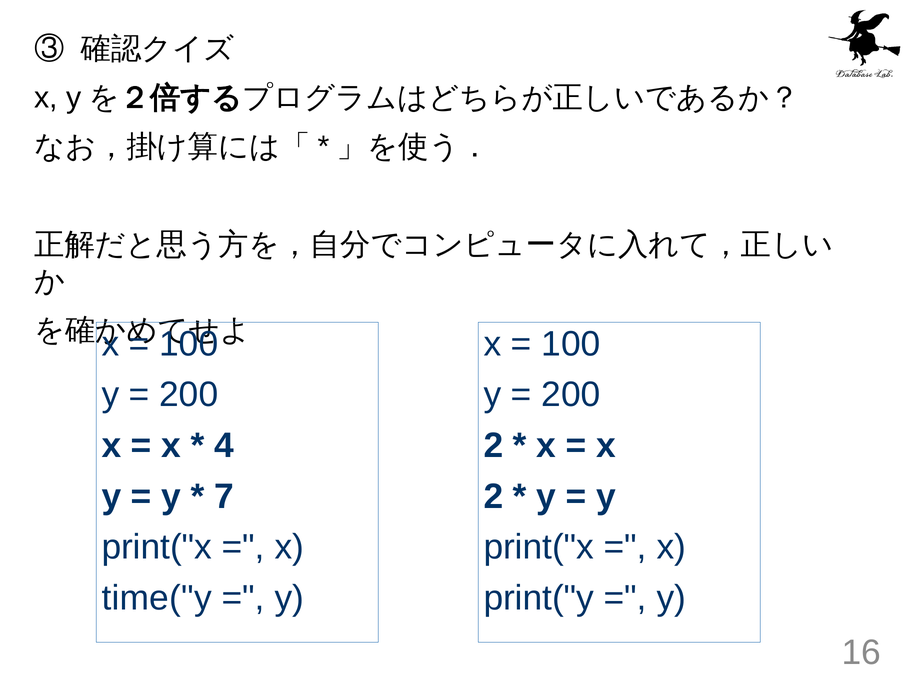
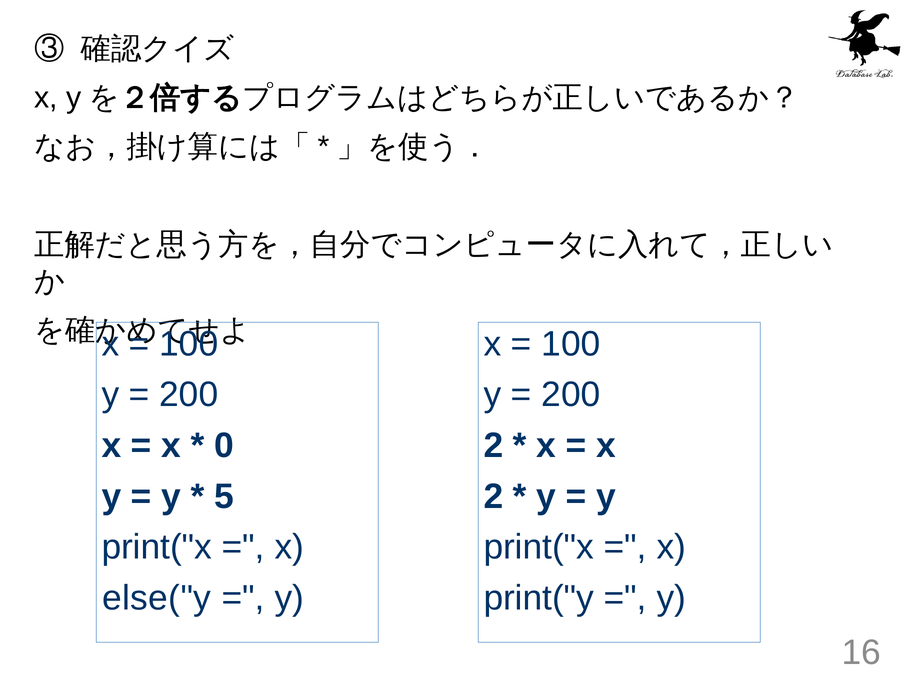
4: 4 -> 0
7: 7 -> 5
time("y: time("y -> else("y
